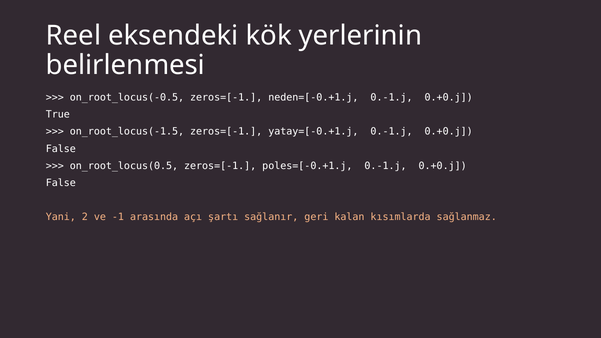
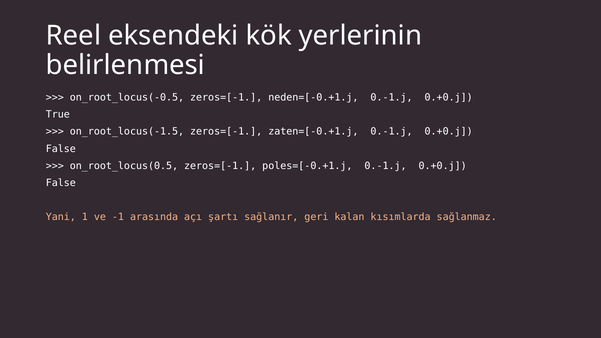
yatay=[-0.+1.j: yatay=[-0.+1.j -> zaten=[-0.+1.j
2: 2 -> 1
